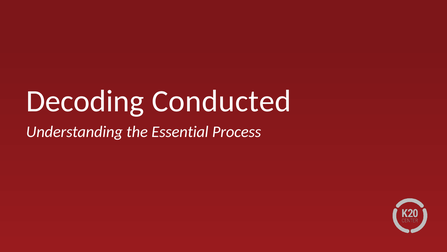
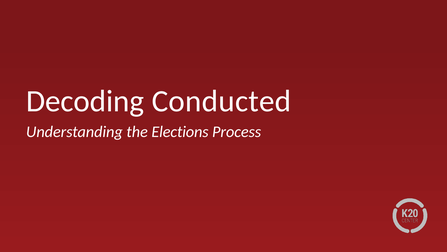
Essential: Essential -> Elections
